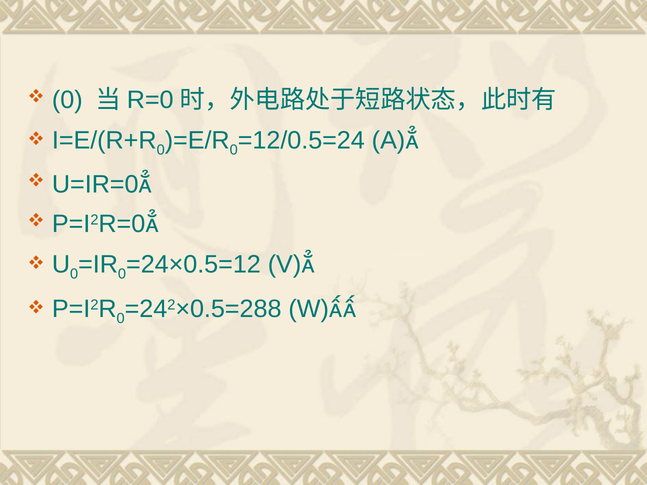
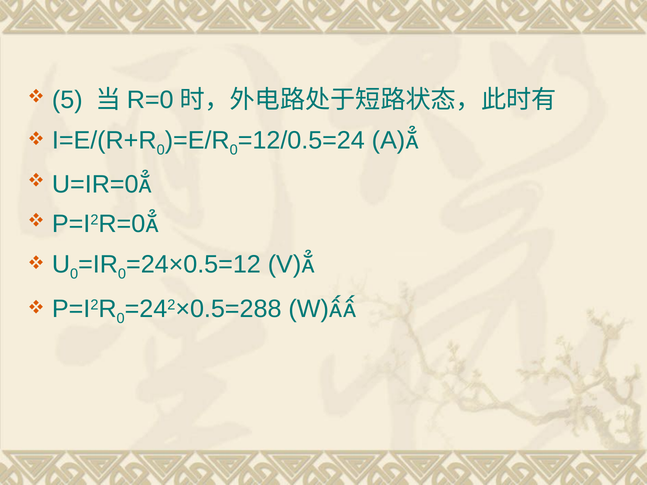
0 at (67, 100): 0 -> 5
